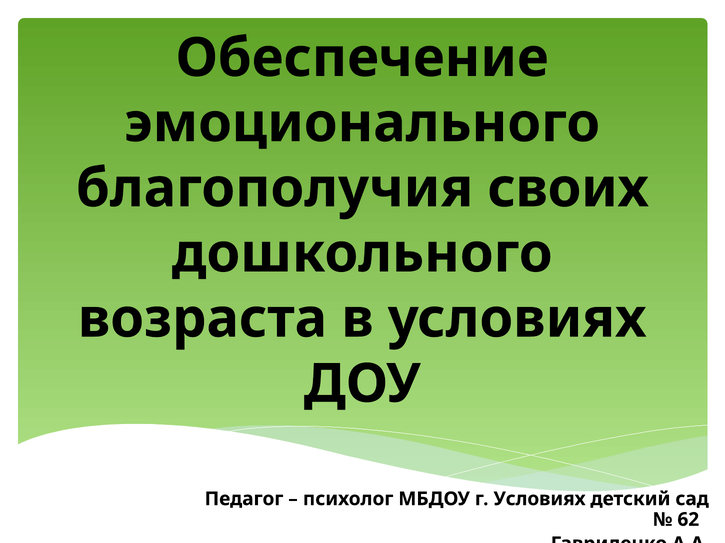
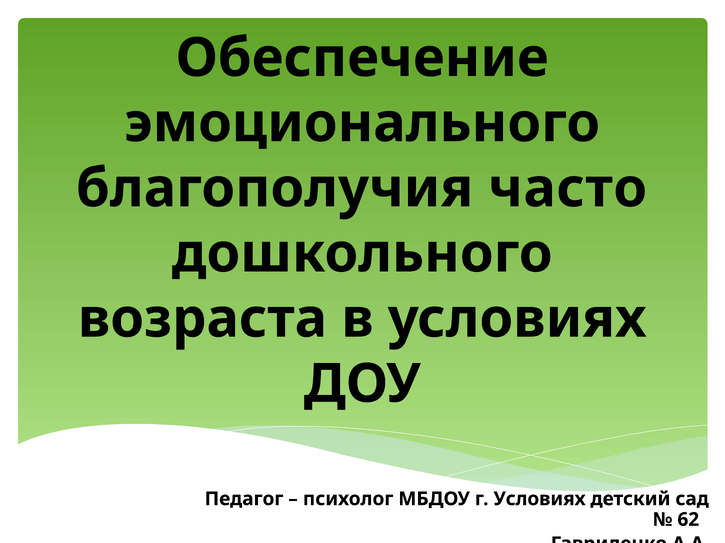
своих: своих -> часто
